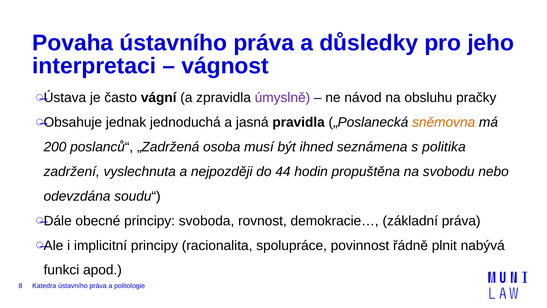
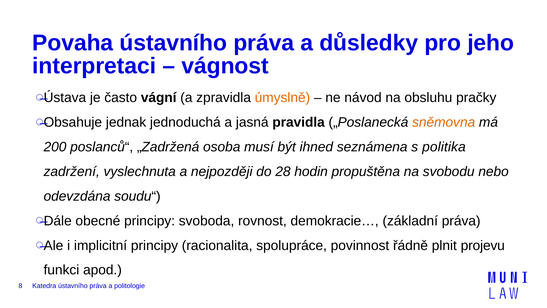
úmyslně colour: purple -> orange
44: 44 -> 28
nabývá: nabývá -> projevu
